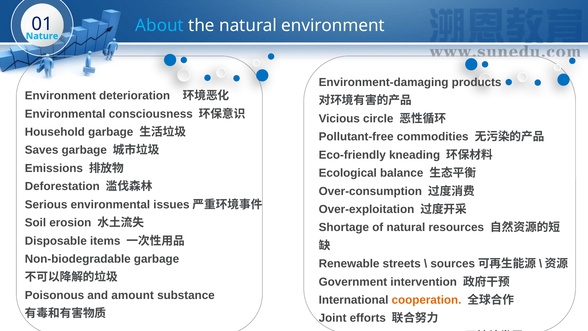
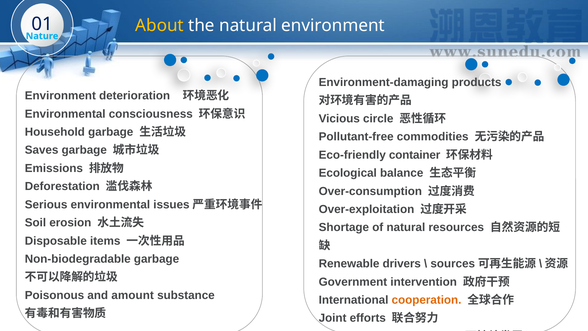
About colour: light blue -> yellow
kneading: kneading -> container
streets: streets -> drivers
